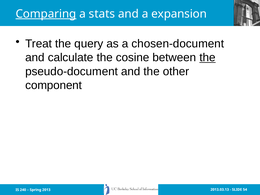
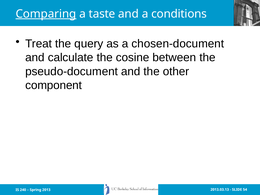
stats: stats -> taste
expansion: expansion -> conditions
the at (207, 58) underline: present -> none
